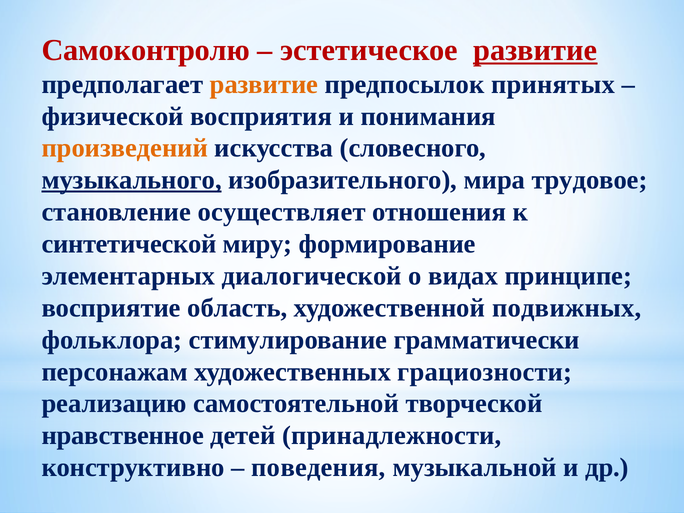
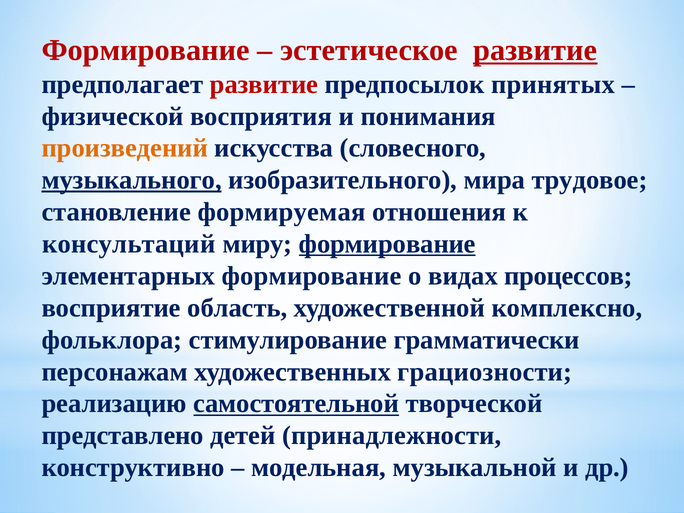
Самоконтролю at (146, 50): Самоконтролю -> Формирование
развитие at (264, 84) colour: orange -> red
осуществляет: осуществляет -> формируемая
синтетической: синтетической -> консультаций
формирование at (387, 244) underline: none -> present
элементарных диалогической: диалогической -> формирование
принципе: принципе -> процессов
подвижных: подвижных -> комплексно
самостоятельной underline: none -> present
нравственное: нравственное -> представлено
поведения: поведения -> модельная
